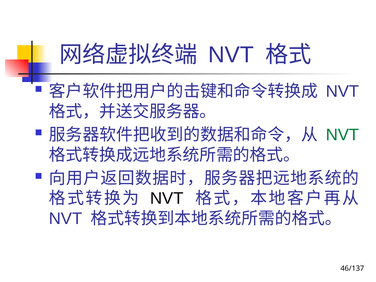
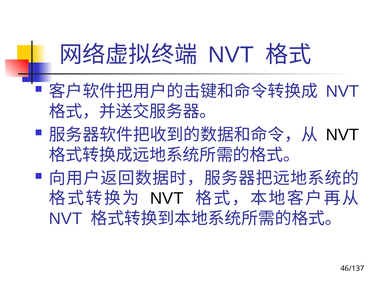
NVT at (342, 135) colour: green -> black
